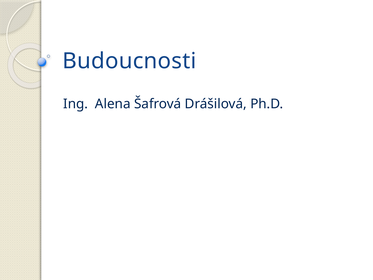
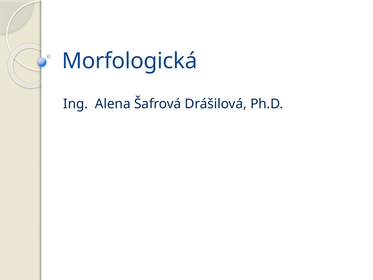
Budoucnosti: Budoucnosti -> Morfologická
